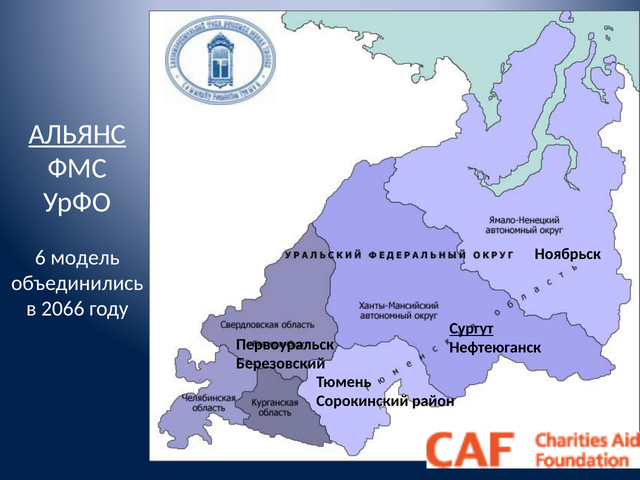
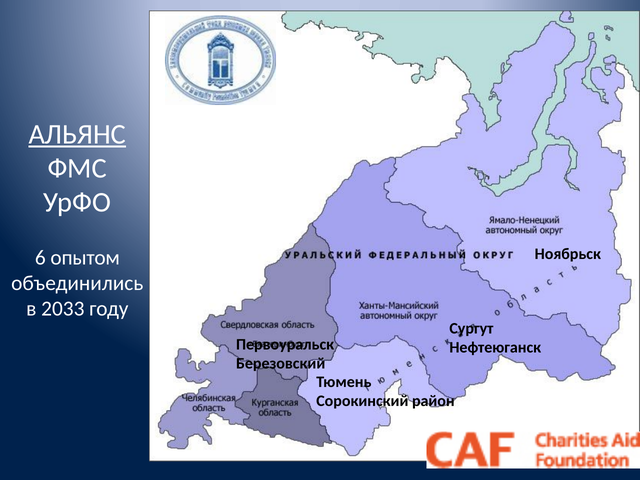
модель: модель -> опытом
2066: 2066 -> 2033
Сургут underline: present -> none
